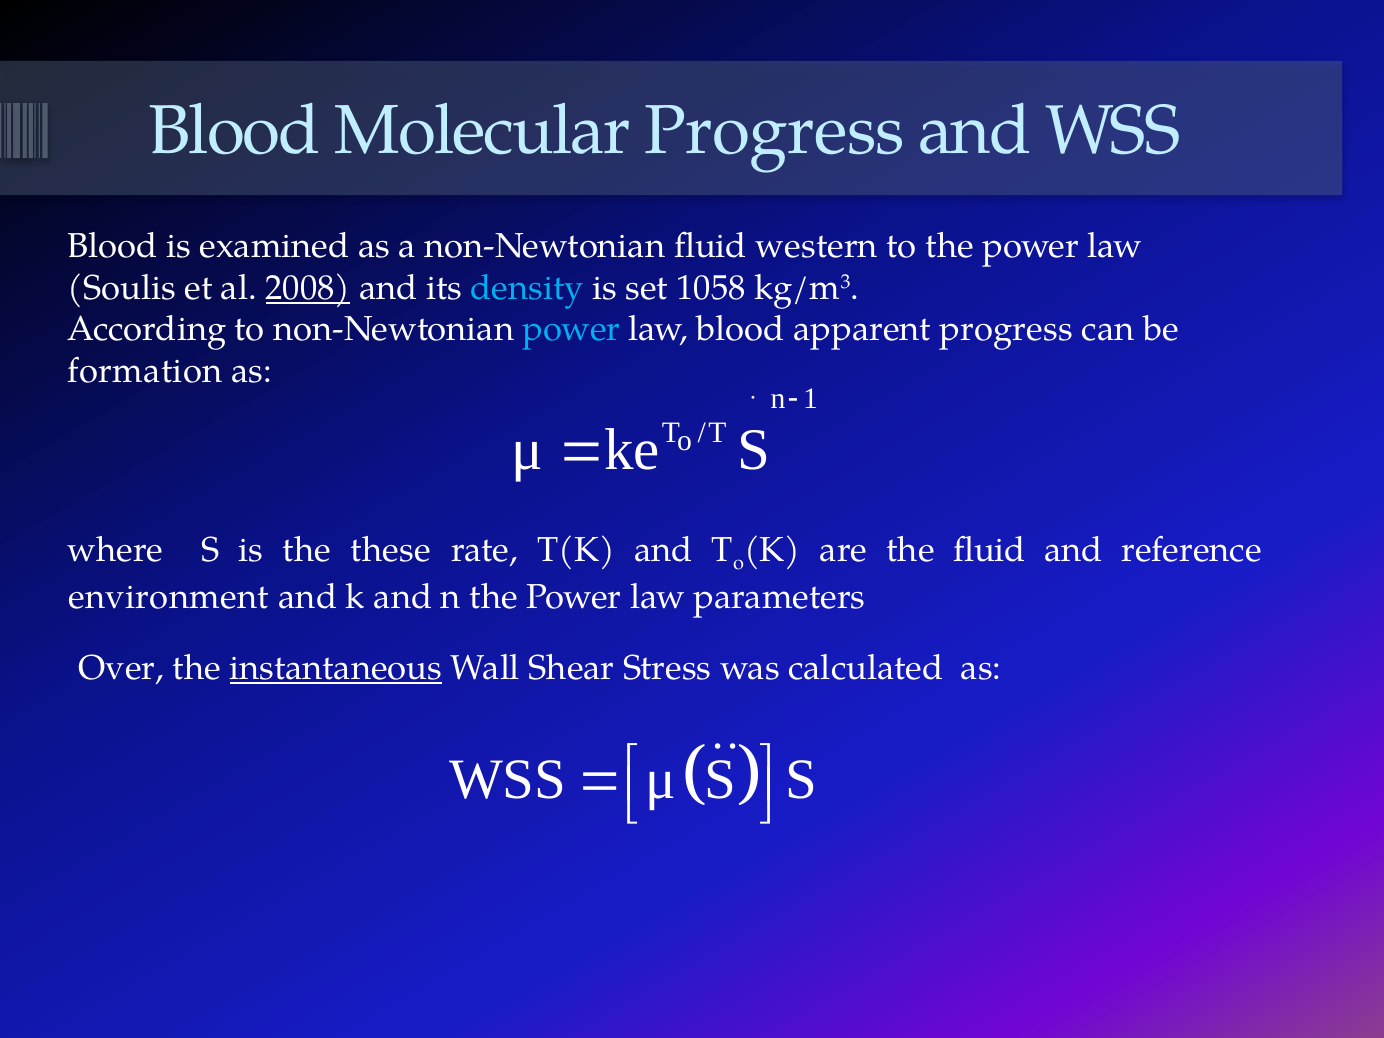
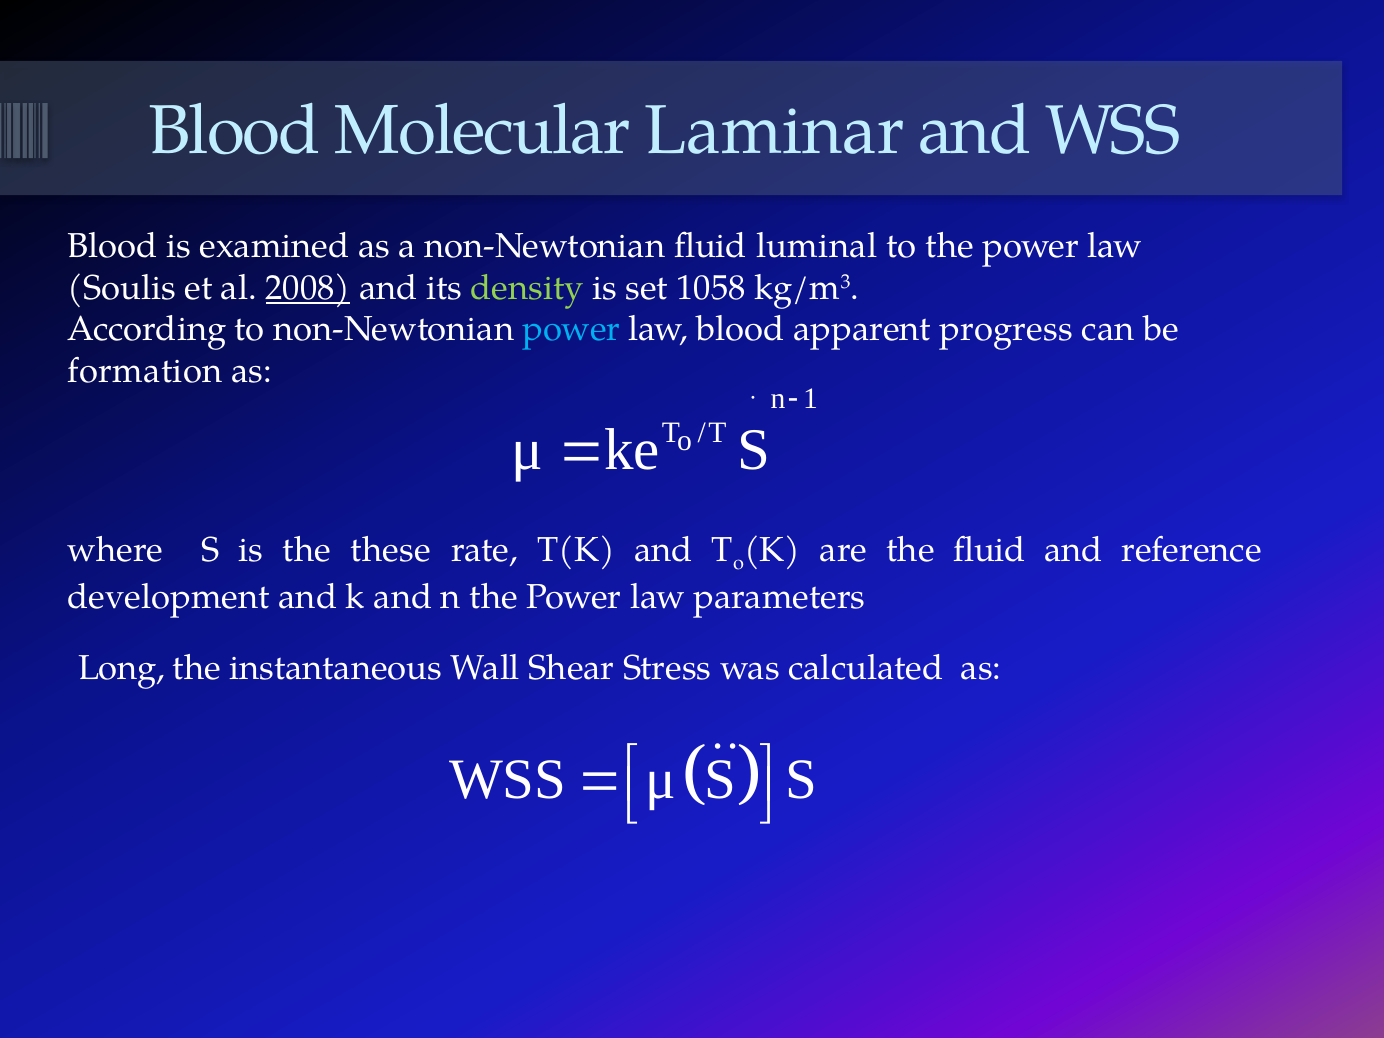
Molecular Progress: Progress -> Laminar
western: western -> luminal
density colour: light blue -> light green
environment: environment -> development
Over: Over -> Long
instantaneous underline: present -> none
